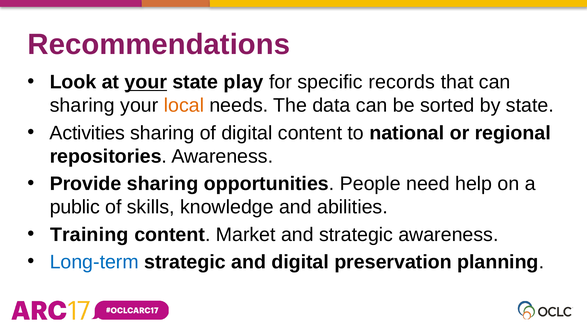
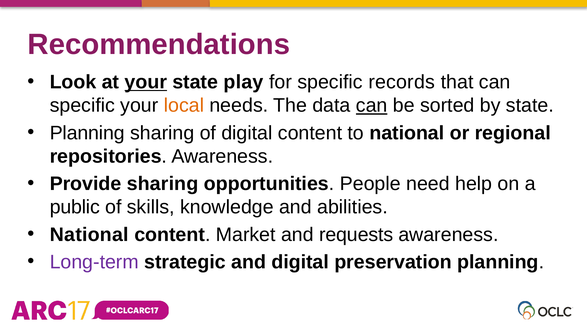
sharing at (82, 106): sharing -> specific
can at (372, 106) underline: none -> present
Activities at (87, 133): Activities -> Planning
Training at (89, 235): Training -> National
and strategic: strategic -> requests
Long-term colour: blue -> purple
